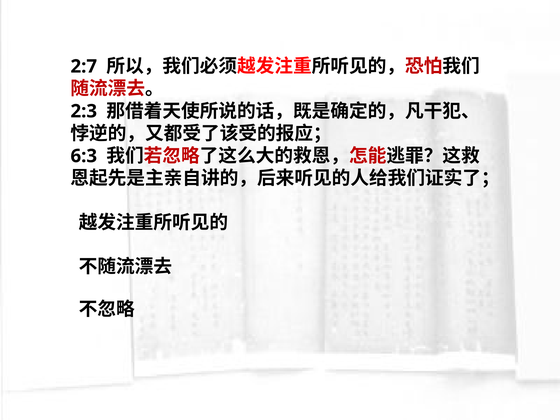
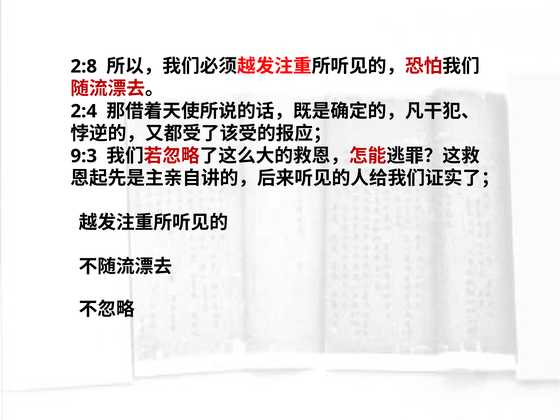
2:7: 2:7 -> 2:8
2:3: 2:3 -> 2:4
6:3: 6:3 -> 9:3
